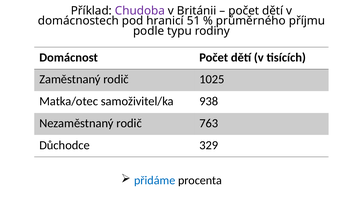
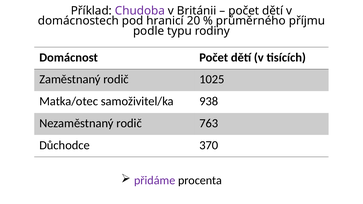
51: 51 -> 20
329: 329 -> 370
přidáme colour: blue -> purple
